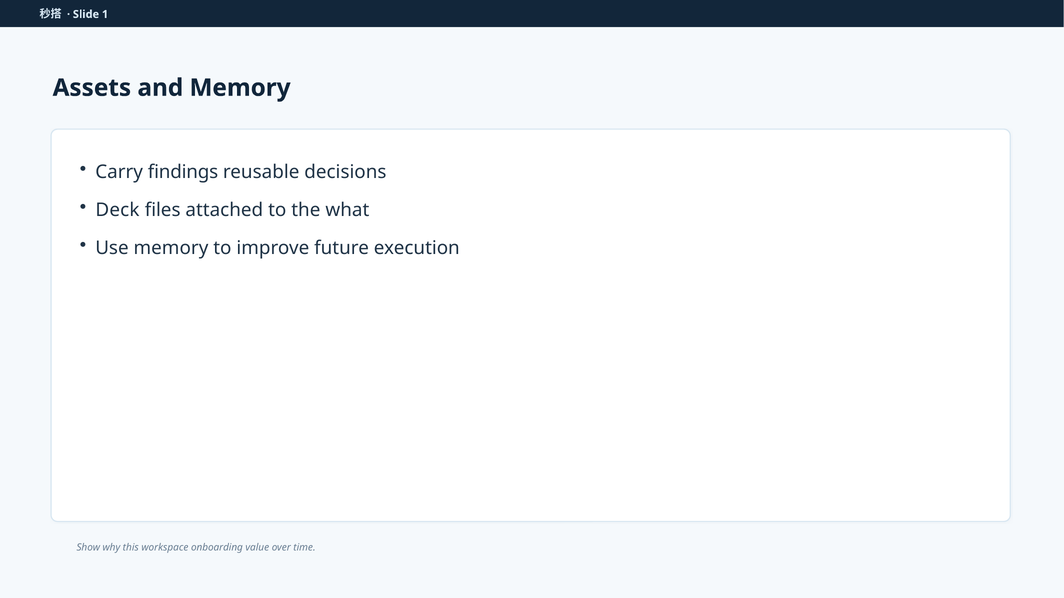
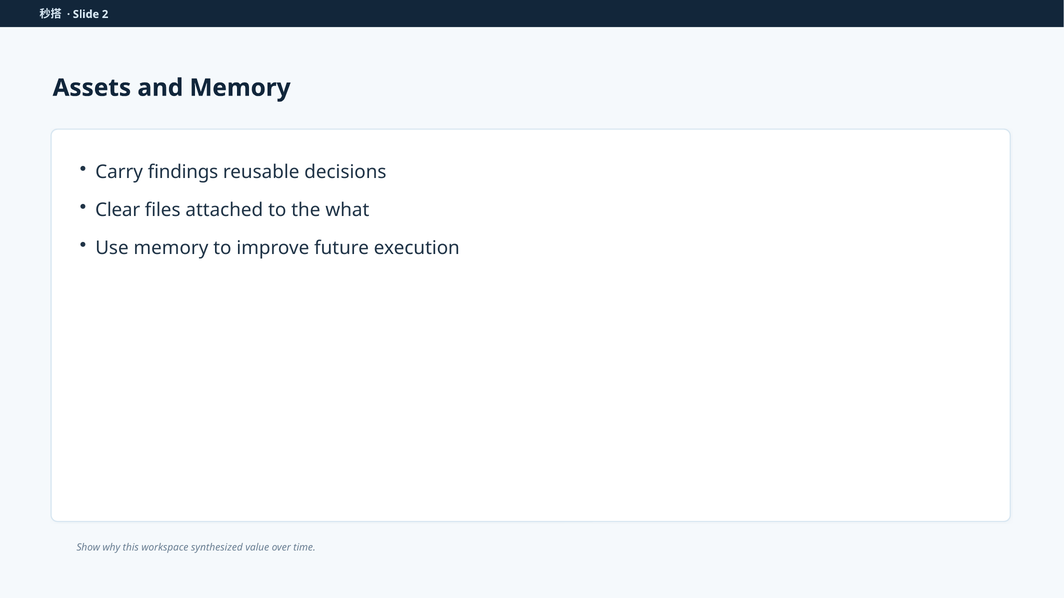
1: 1 -> 2
Deck: Deck -> Clear
onboarding: onboarding -> synthesized
